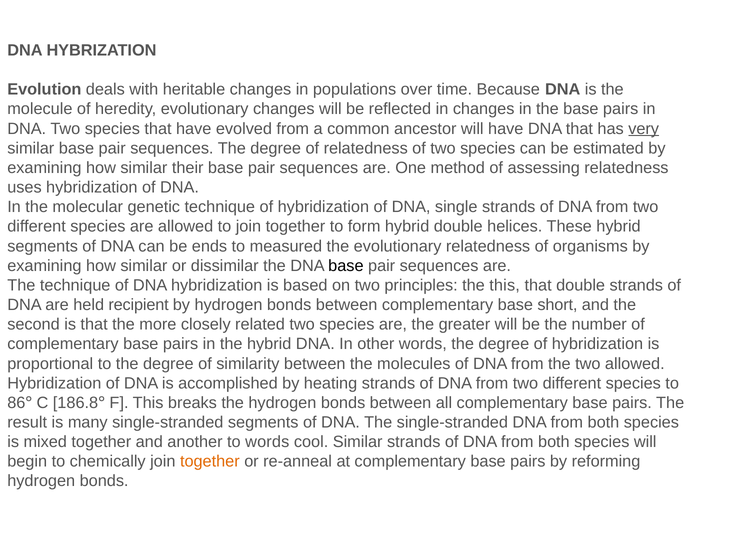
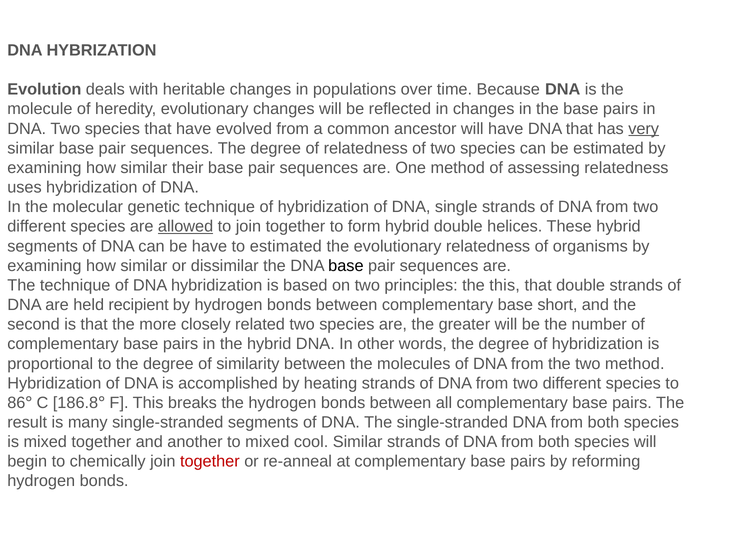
allowed at (186, 227) underline: none -> present
be ends: ends -> have
to measured: measured -> estimated
two allowed: allowed -> method
to words: words -> mixed
together at (210, 462) colour: orange -> red
